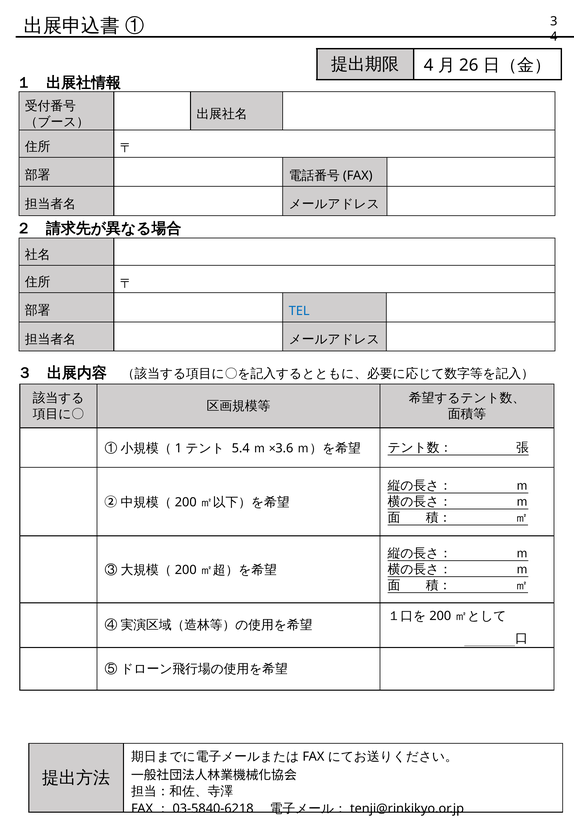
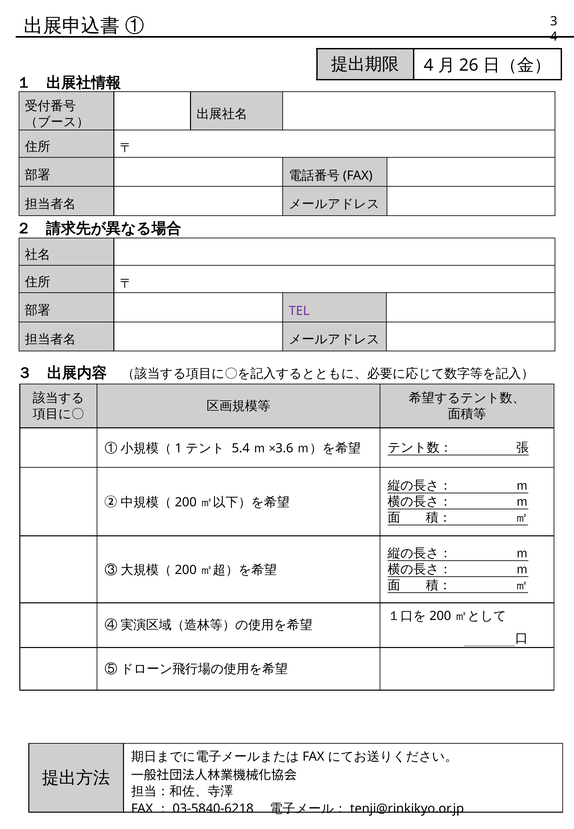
TEL colour: blue -> purple
